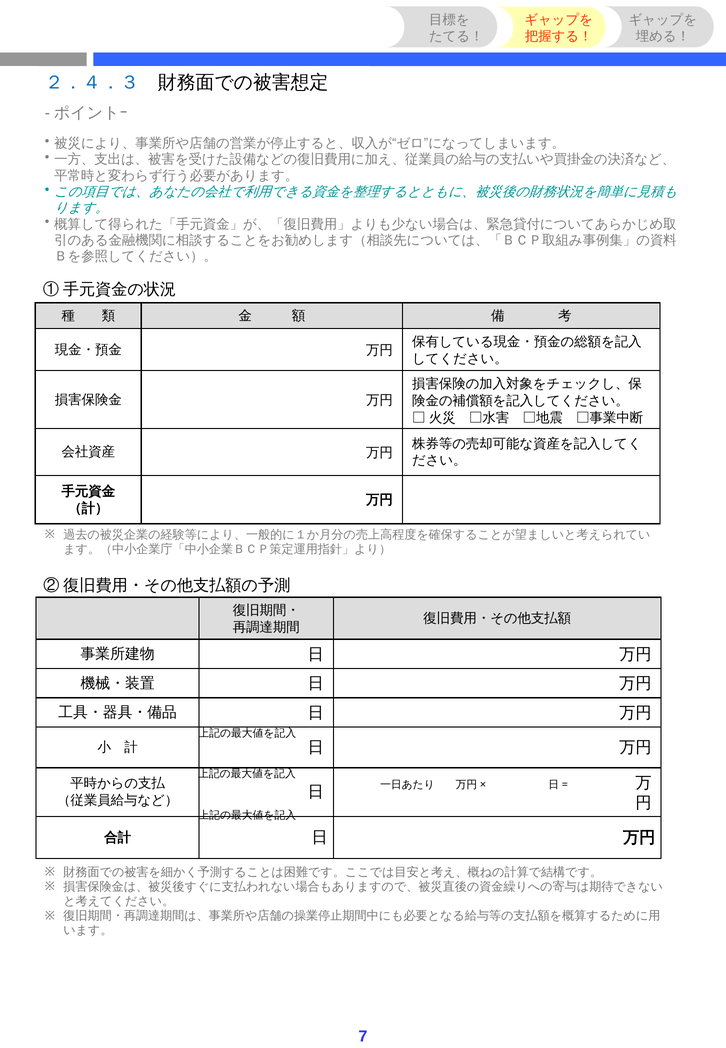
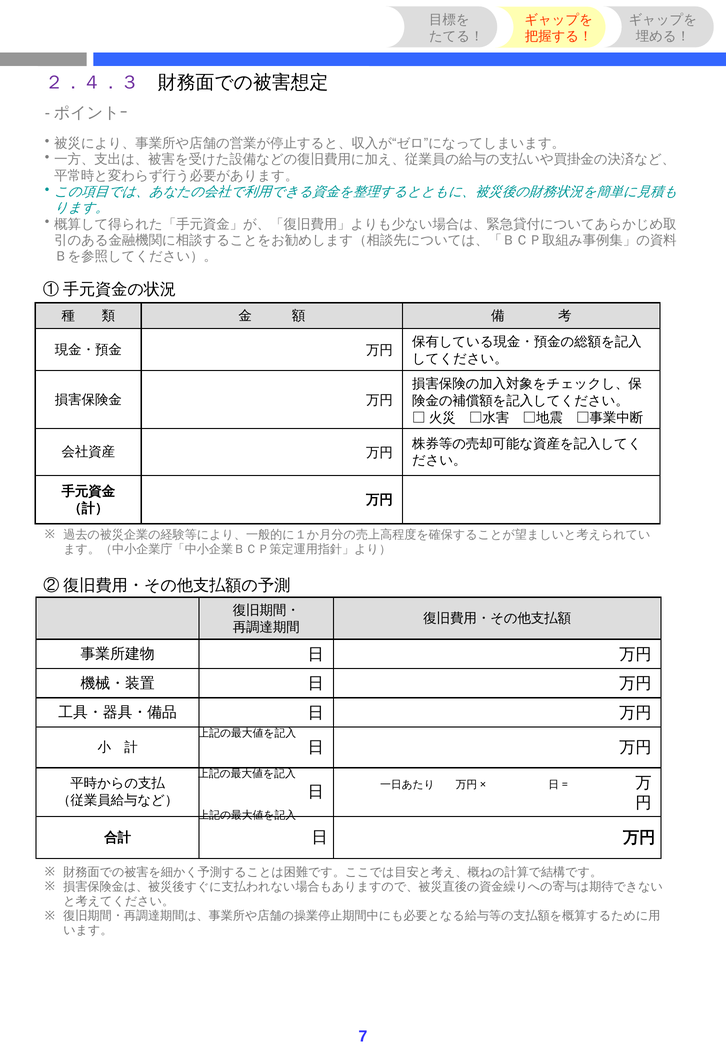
２．４．３ colour: blue -> purple
